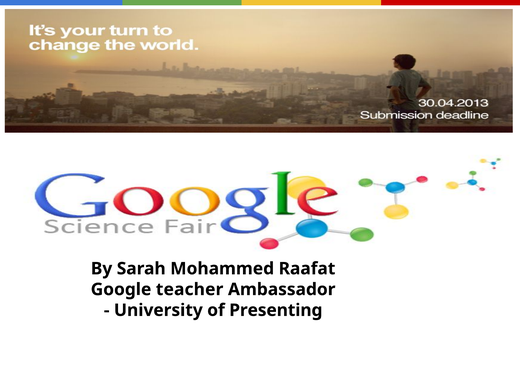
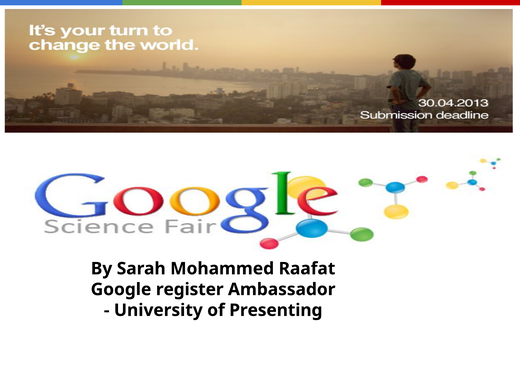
teacher: teacher -> register
